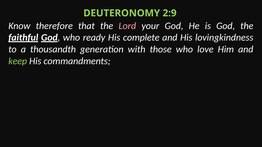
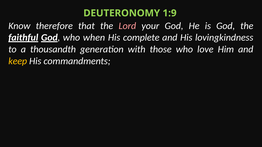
2:9: 2:9 -> 1:9
ready: ready -> when
keep colour: light green -> yellow
